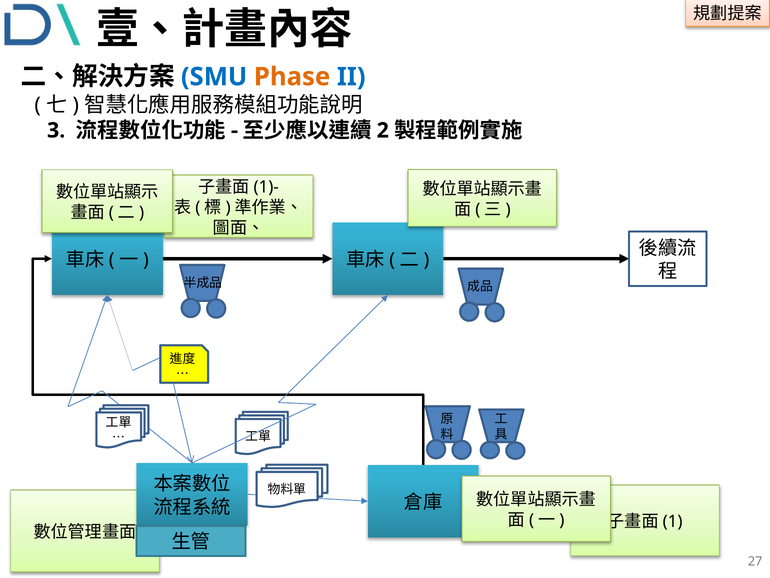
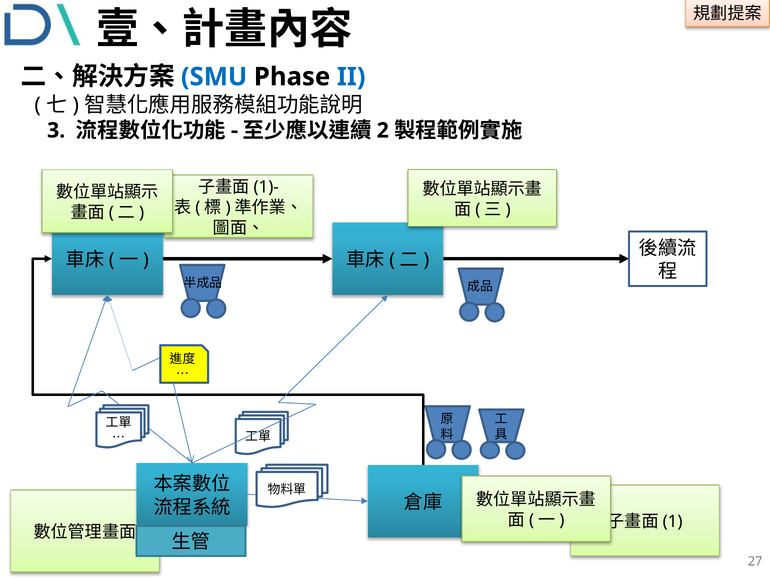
Phase colour: orange -> black
